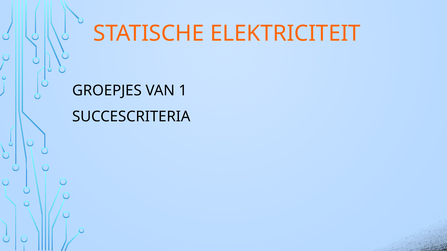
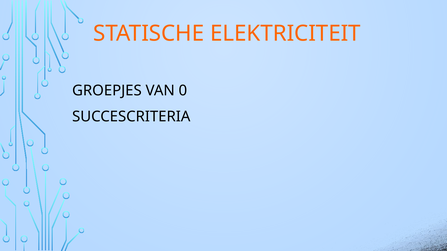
1: 1 -> 0
